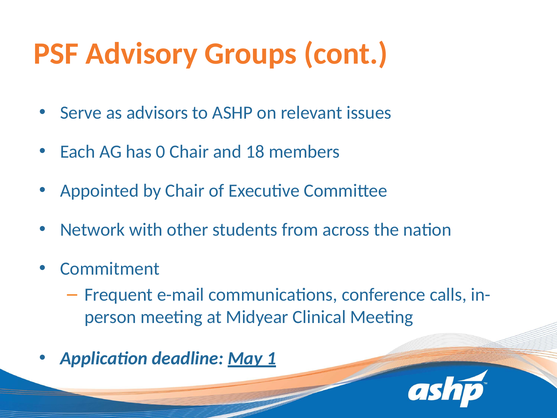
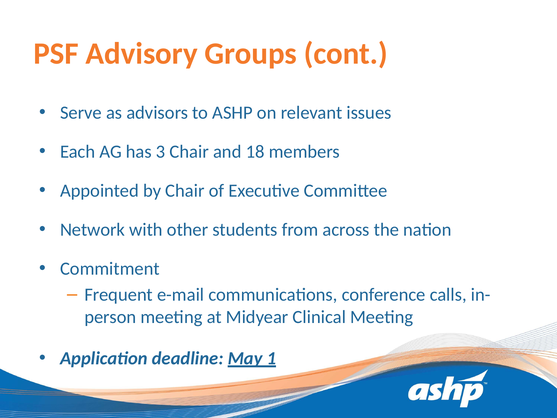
0: 0 -> 3
